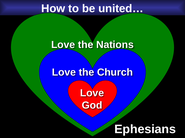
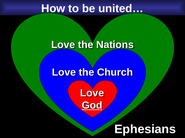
God underline: none -> present
